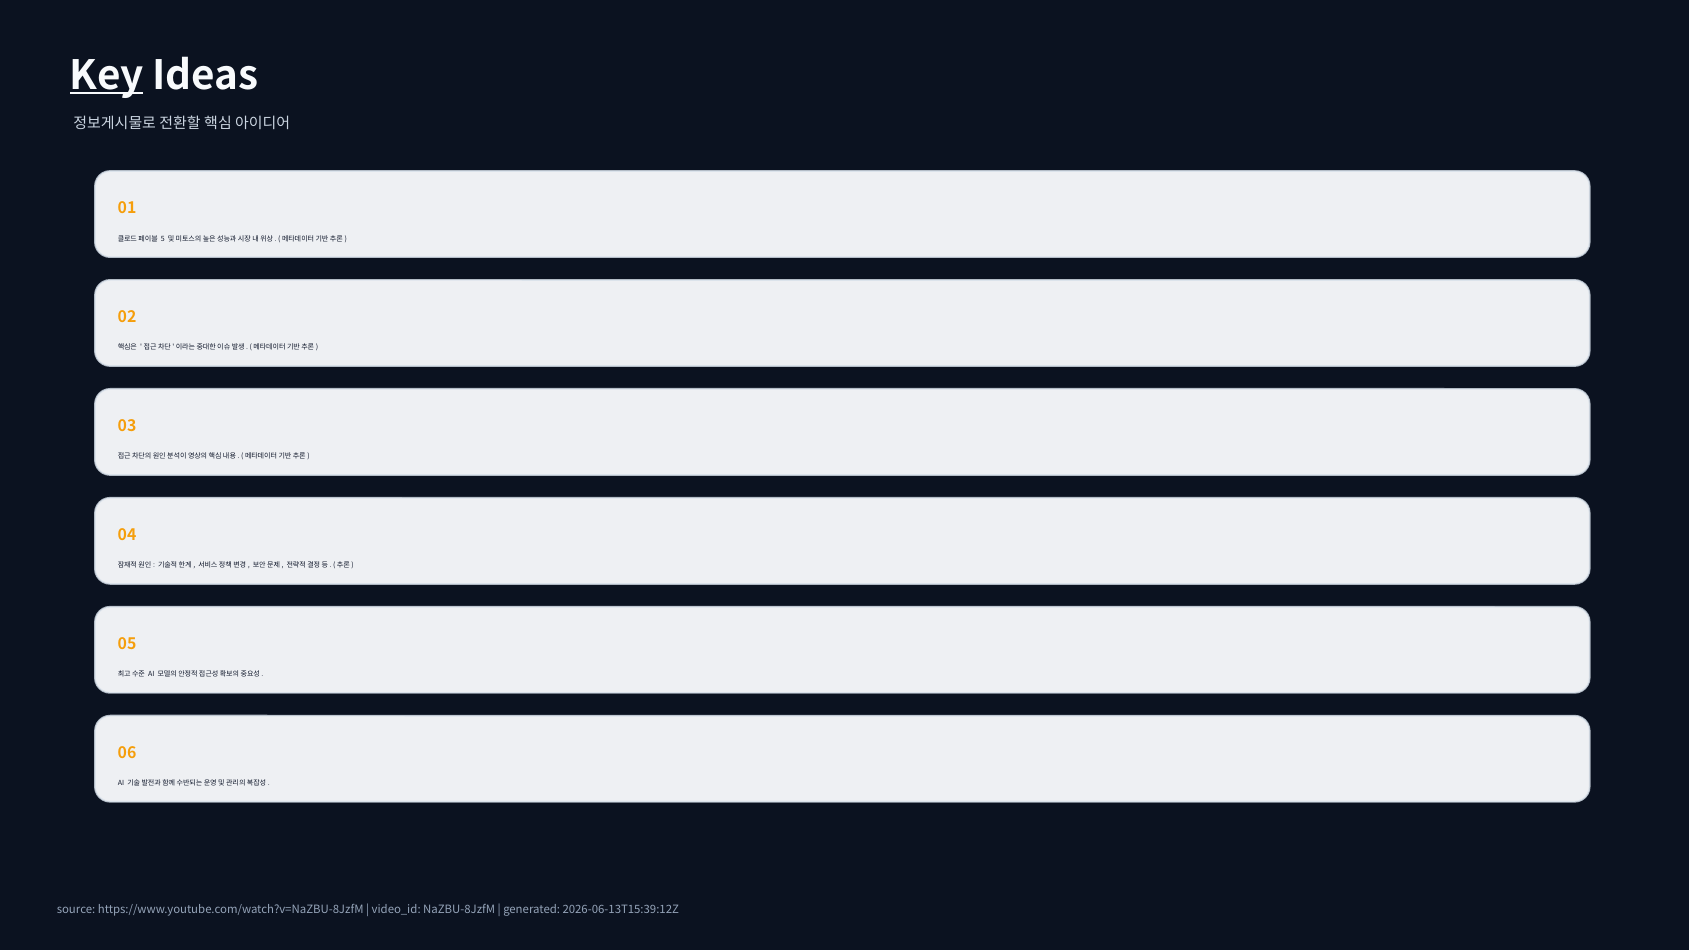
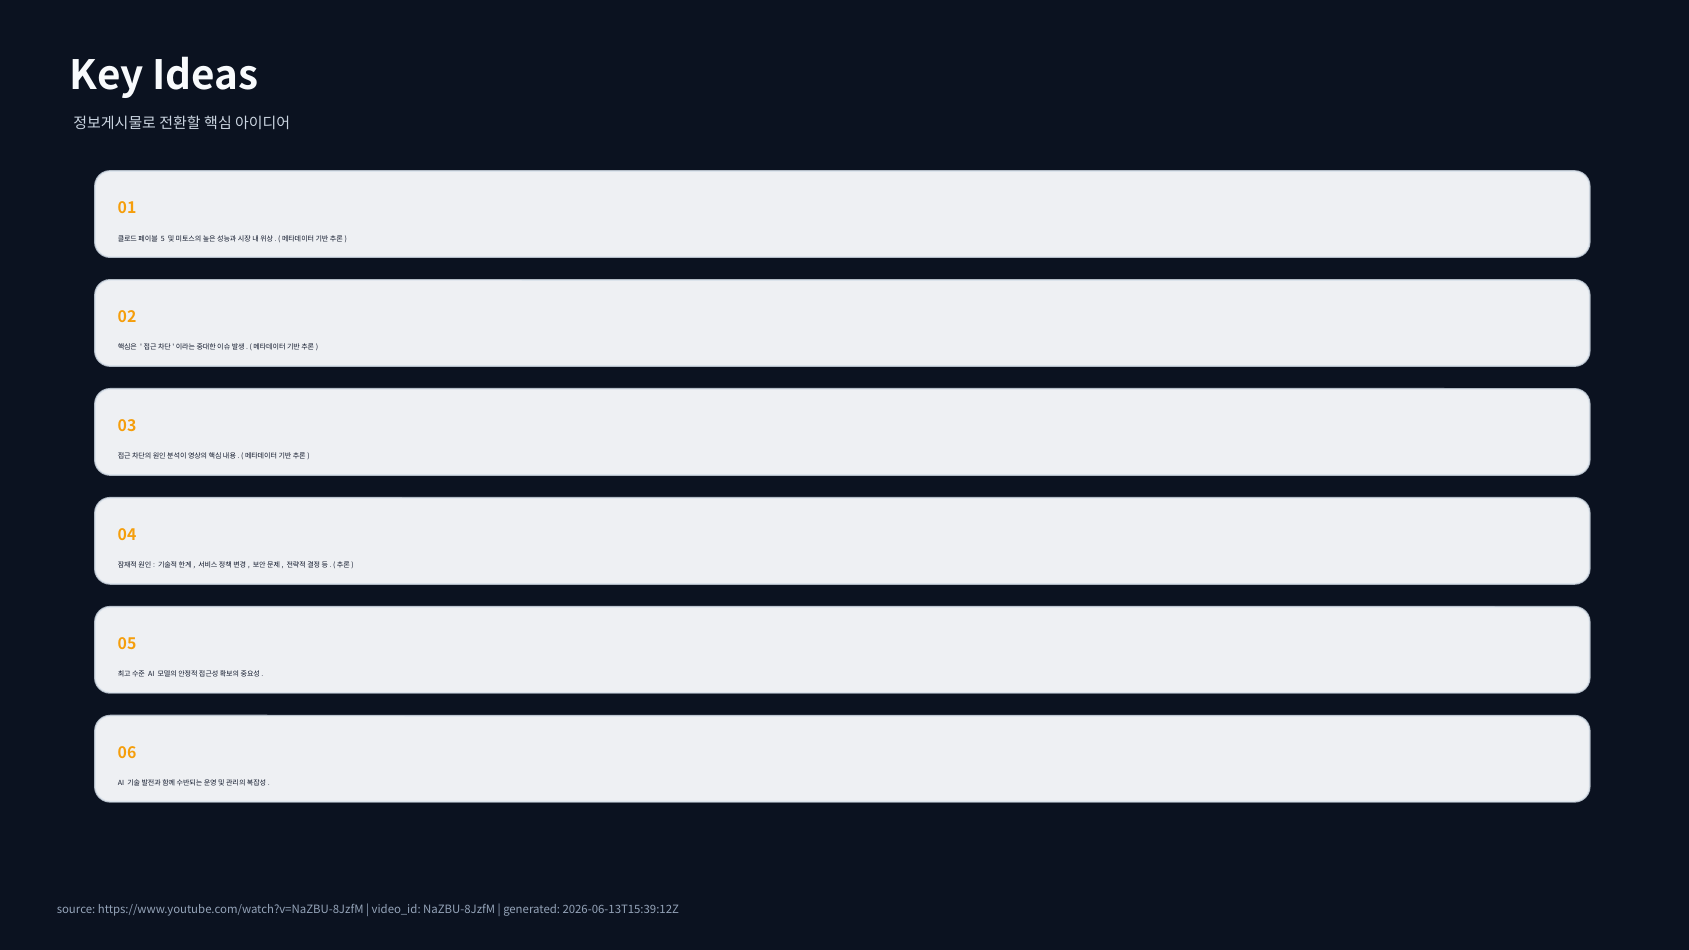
Key underline: present -> none
